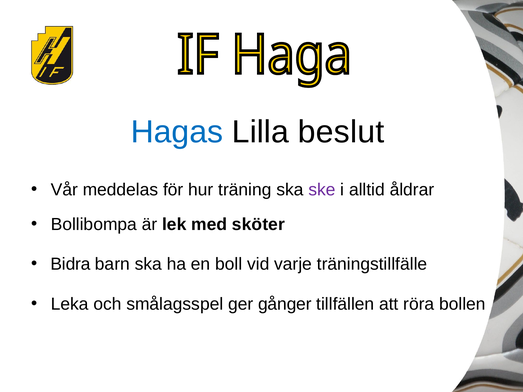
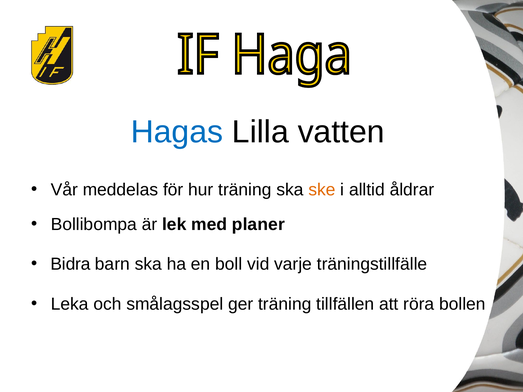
beslut: beslut -> vatten
ske colour: purple -> orange
sköter: sköter -> planer
ger gånger: gånger -> träning
